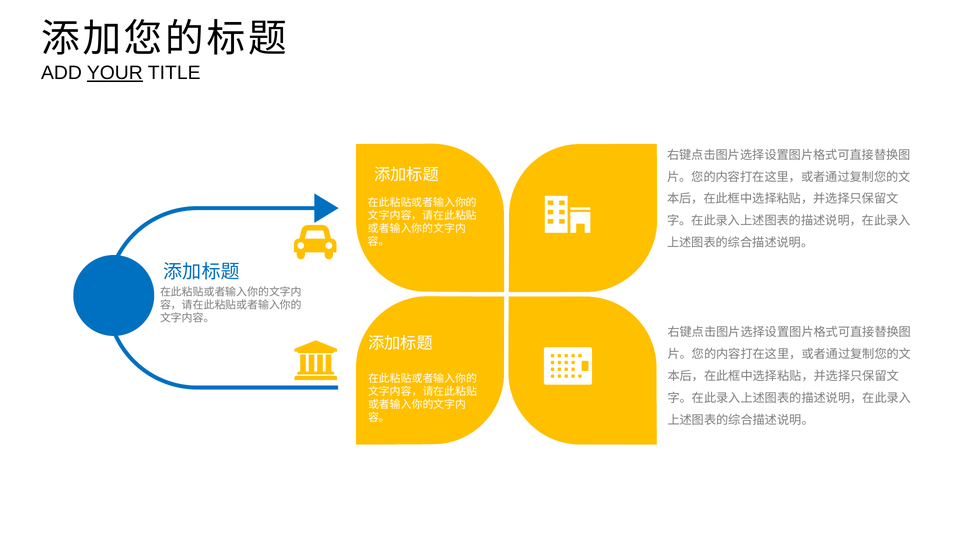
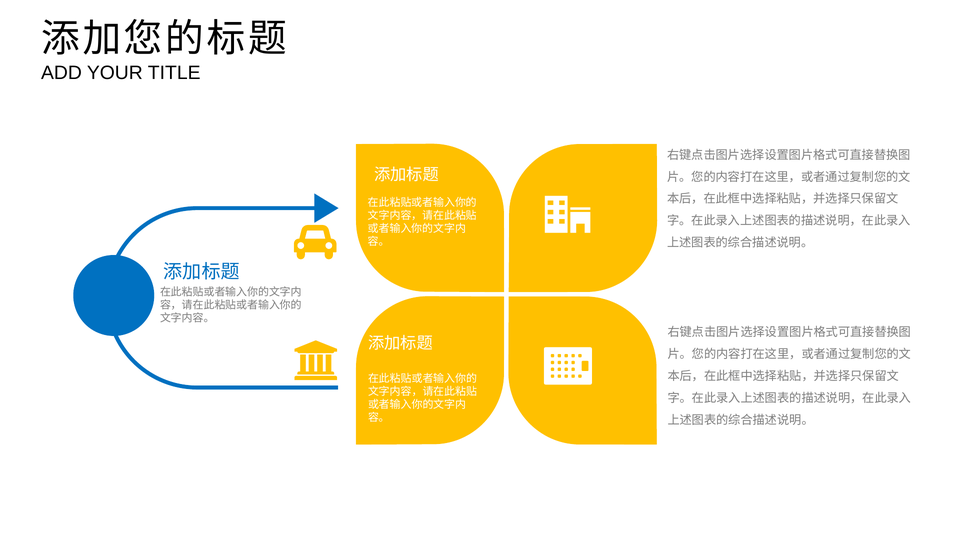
YOUR underline: present -> none
